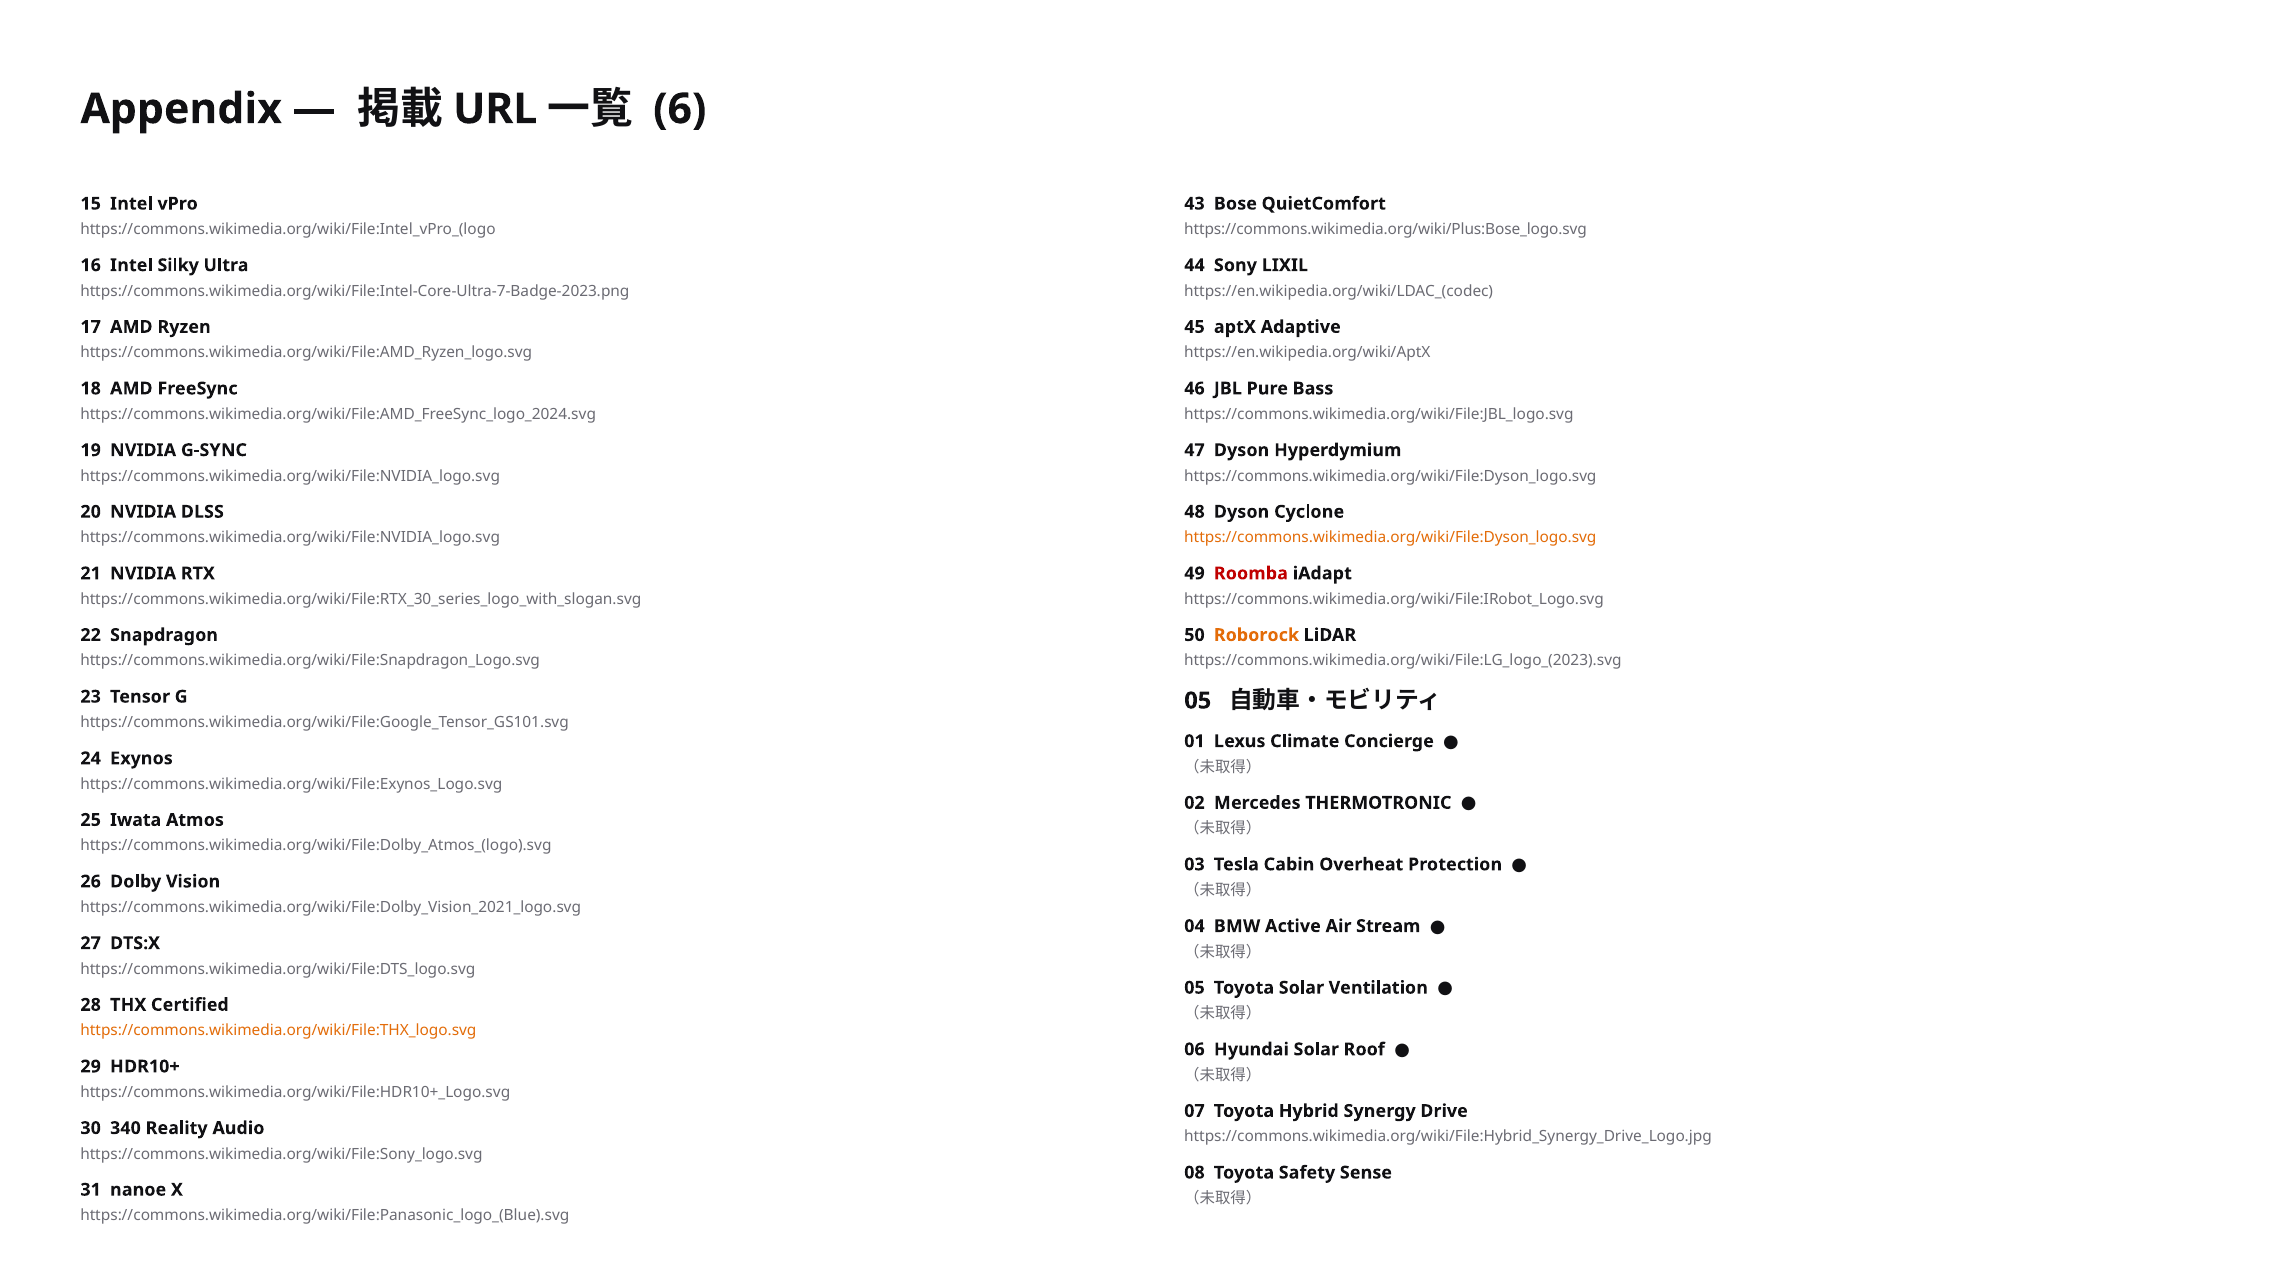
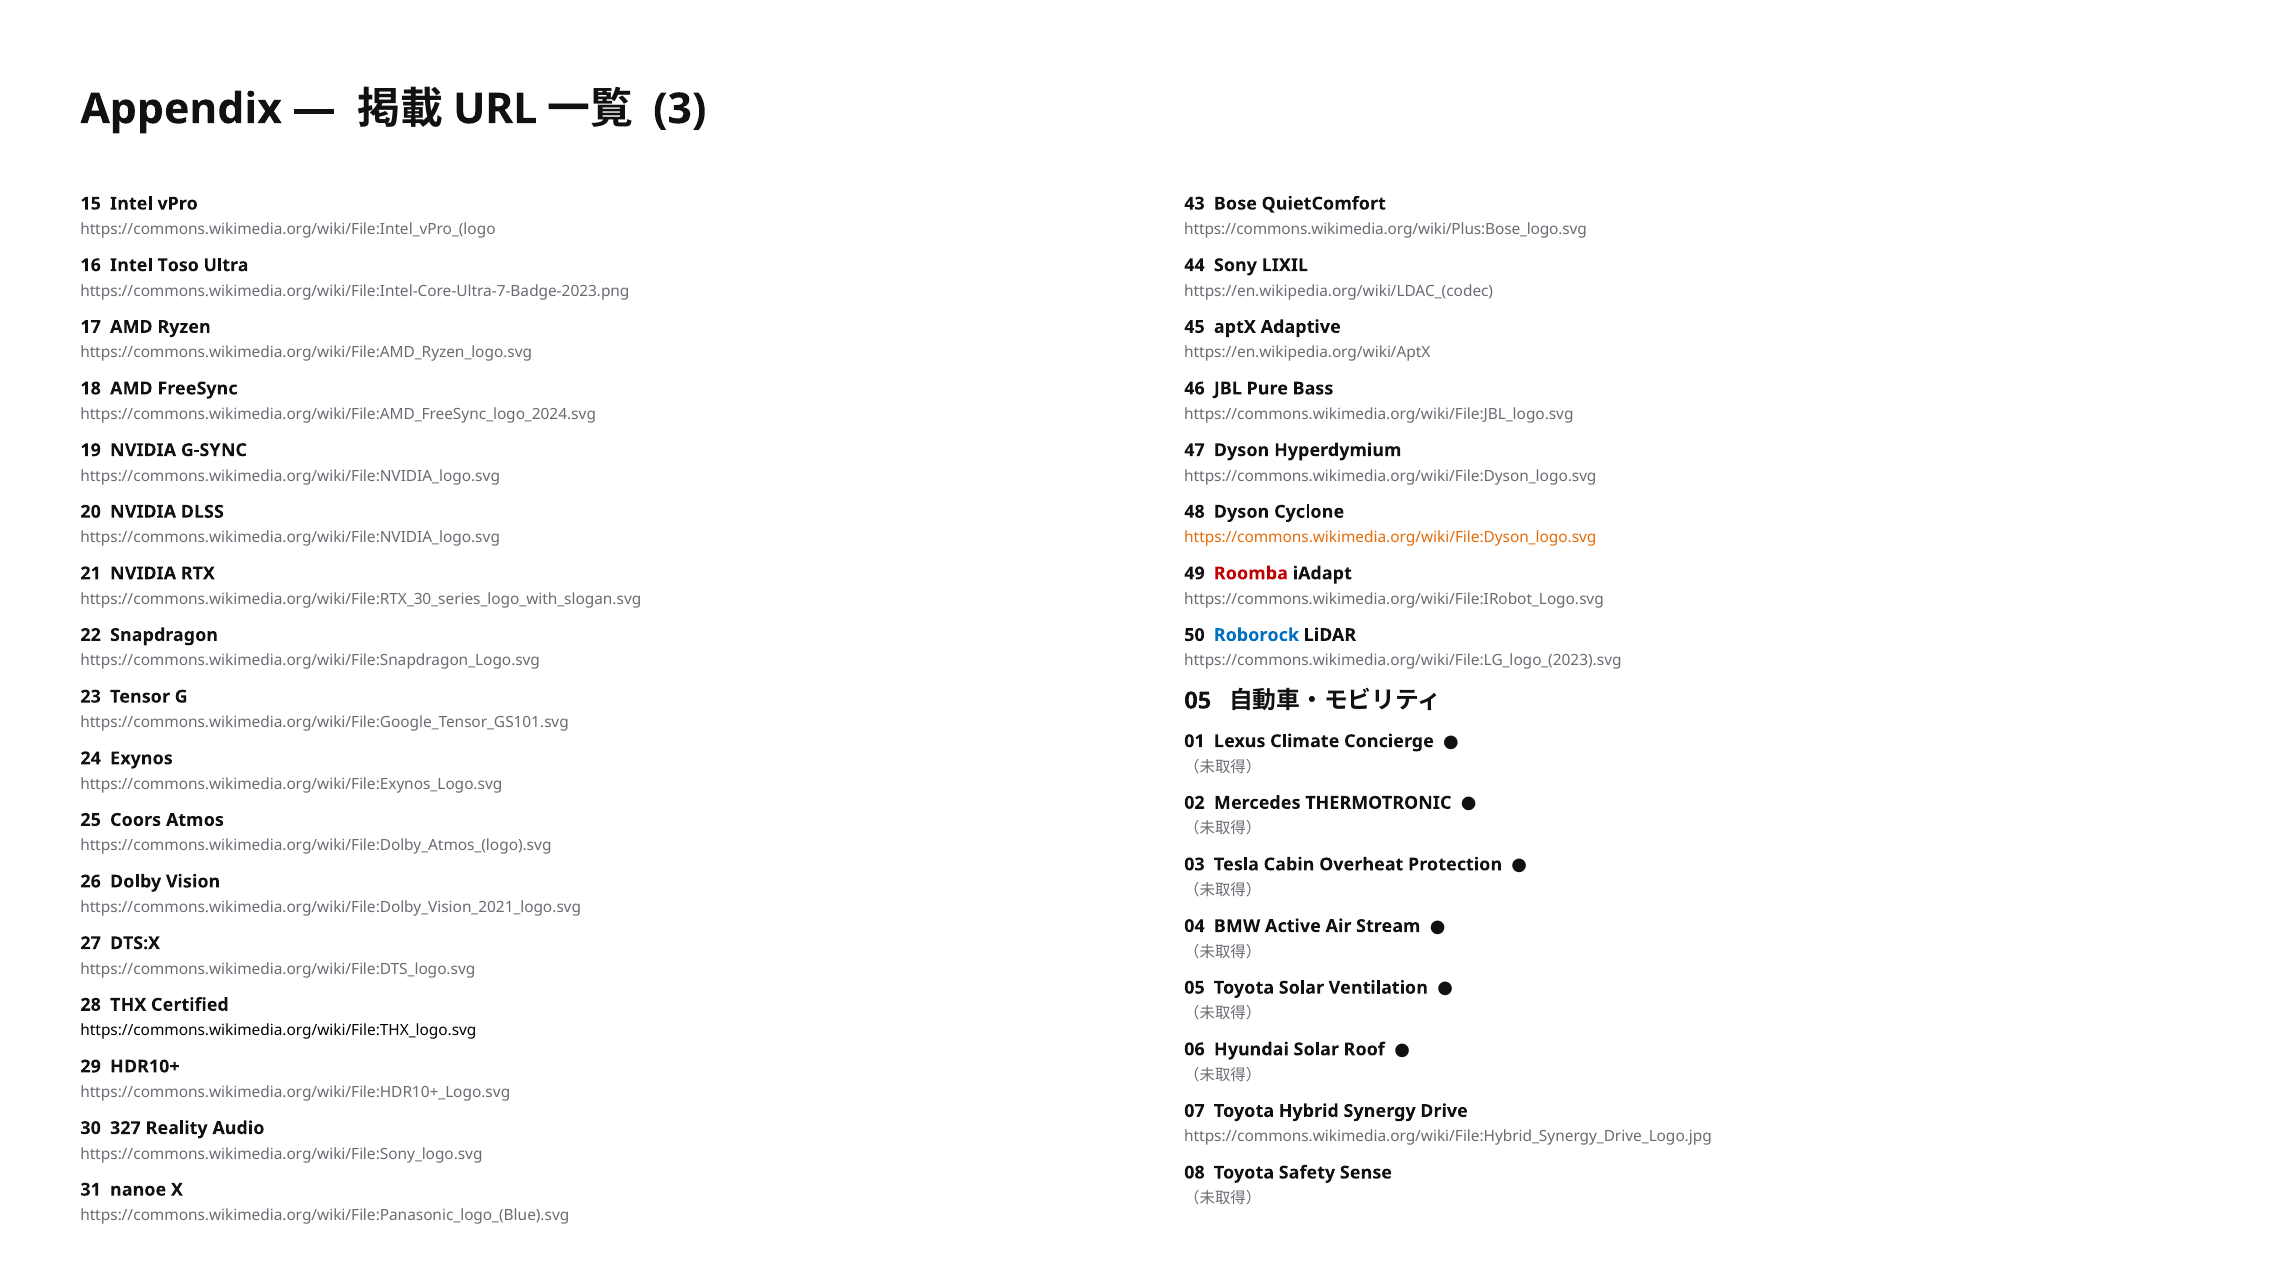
6: 6 -> 3
Silky: Silky -> Toso
Roborock colour: orange -> blue
Iwata: Iwata -> Coors
https://commons.wikimedia.org/wiki/File:THX_logo.svg colour: orange -> black
340: 340 -> 327
